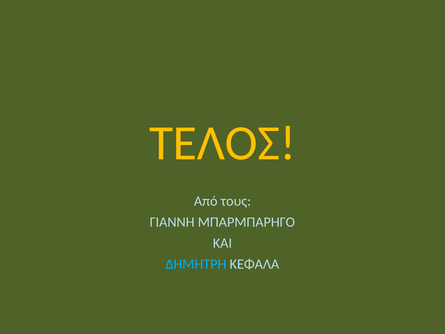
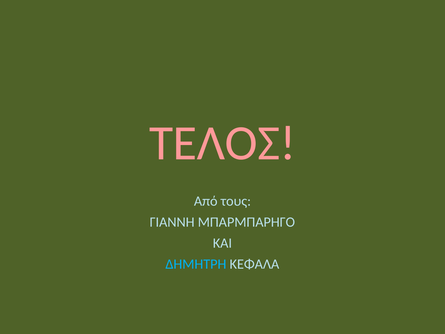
ΤΕΛΟΣ colour: yellow -> pink
